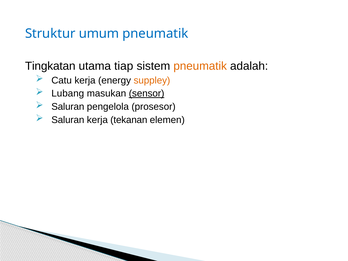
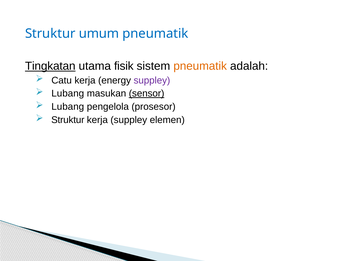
Tingkatan underline: none -> present
tiap: tiap -> fisik
suppley at (152, 80) colour: orange -> purple
Saluran at (68, 107): Saluran -> Lubang
Saluran at (68, 120): Saluran -> Struktur
kerja tekanan: tekanan -> suppley
